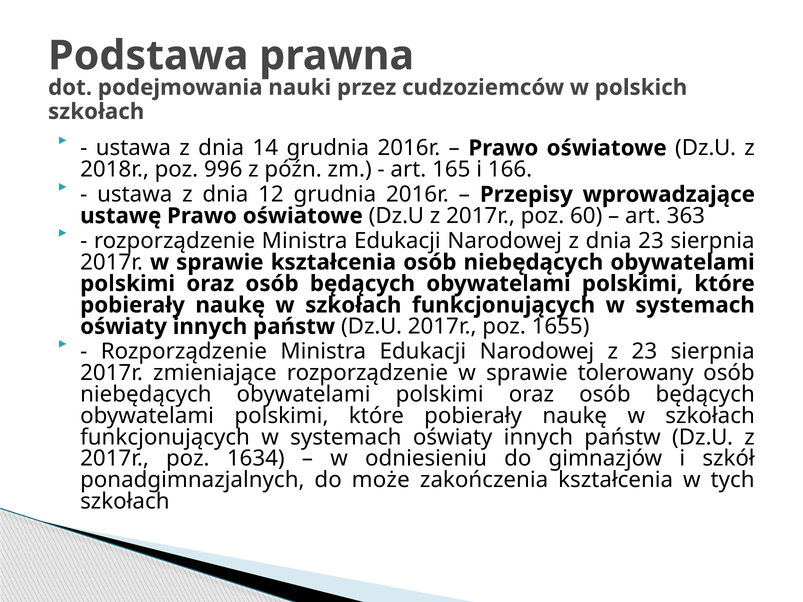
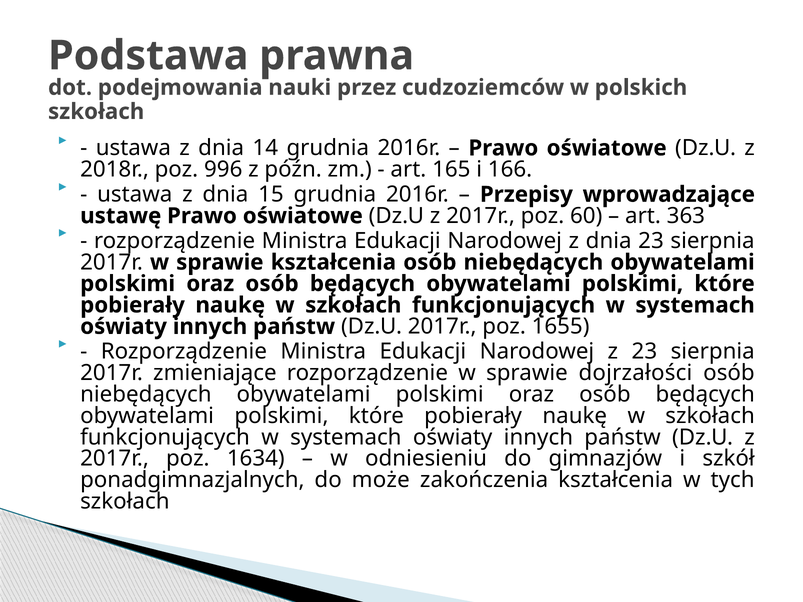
12: 12 -> 15
tolerowany: tolerowany -> dojrzałości
